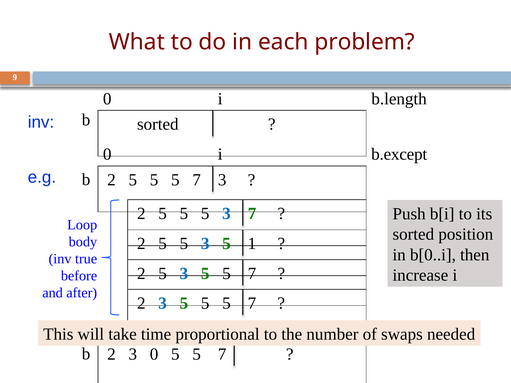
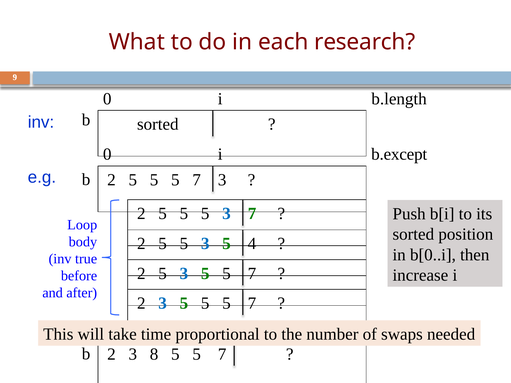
problem: problem -> research
1: 1 -> 4
3 0: 0 -> 8
